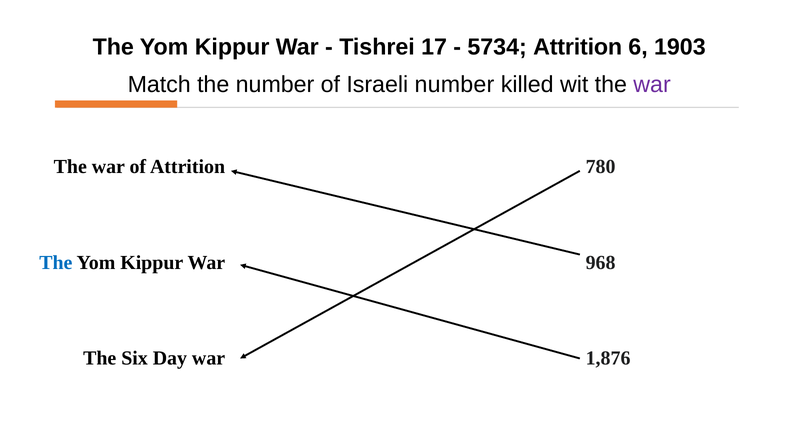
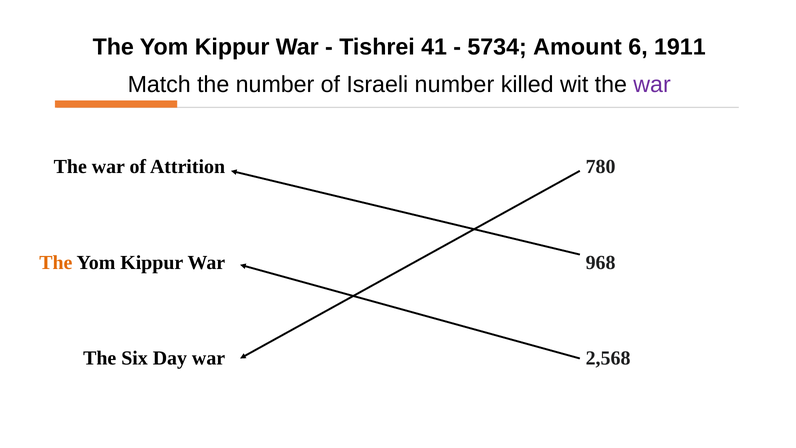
17: 17 -> 41
5734 Attrition: Attrition -> Amount
1903: 1903 -> 1911
The at (56, 262) colour: blue -> orange
1,876: 1,876 -> 2,568
